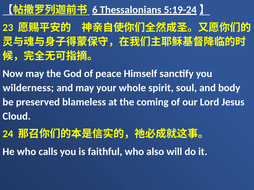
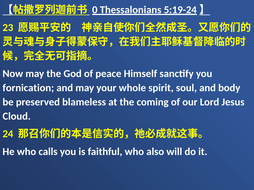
6: 6 -> 0
wilderness: wilderness -> fornication
